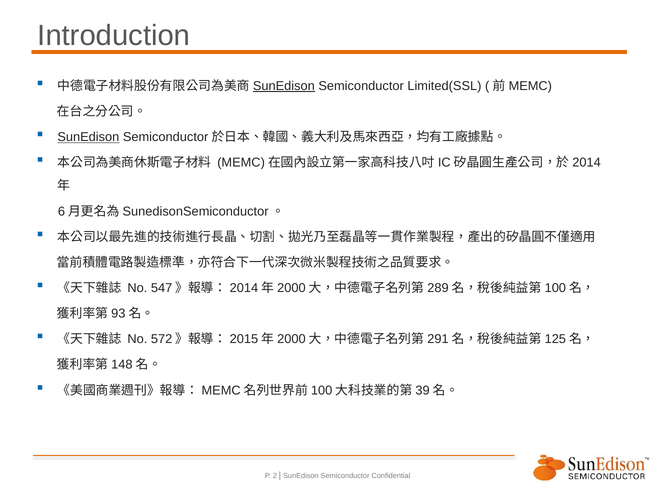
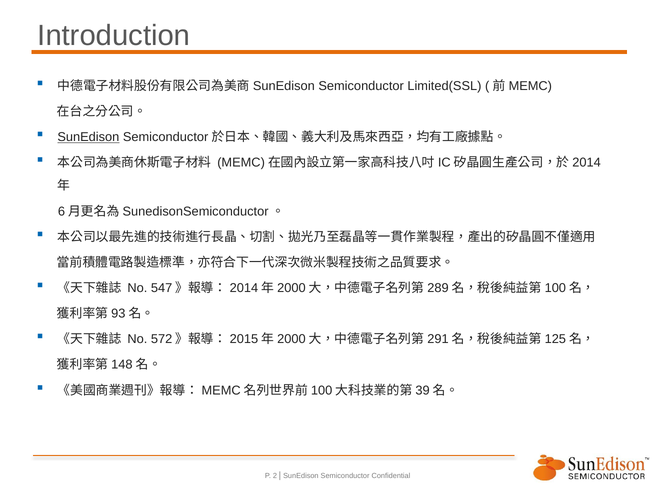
SunEdison at (284, 86) underline: present -> none
